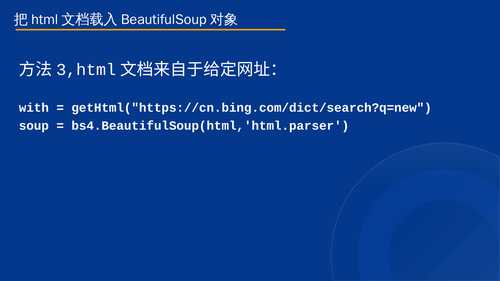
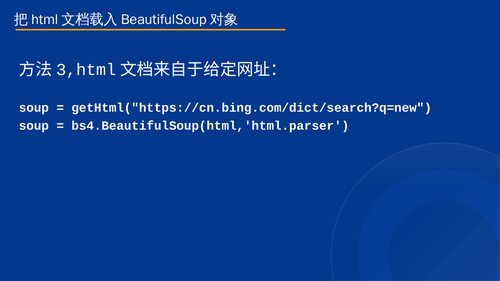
with at (34, 108): with -> soup
